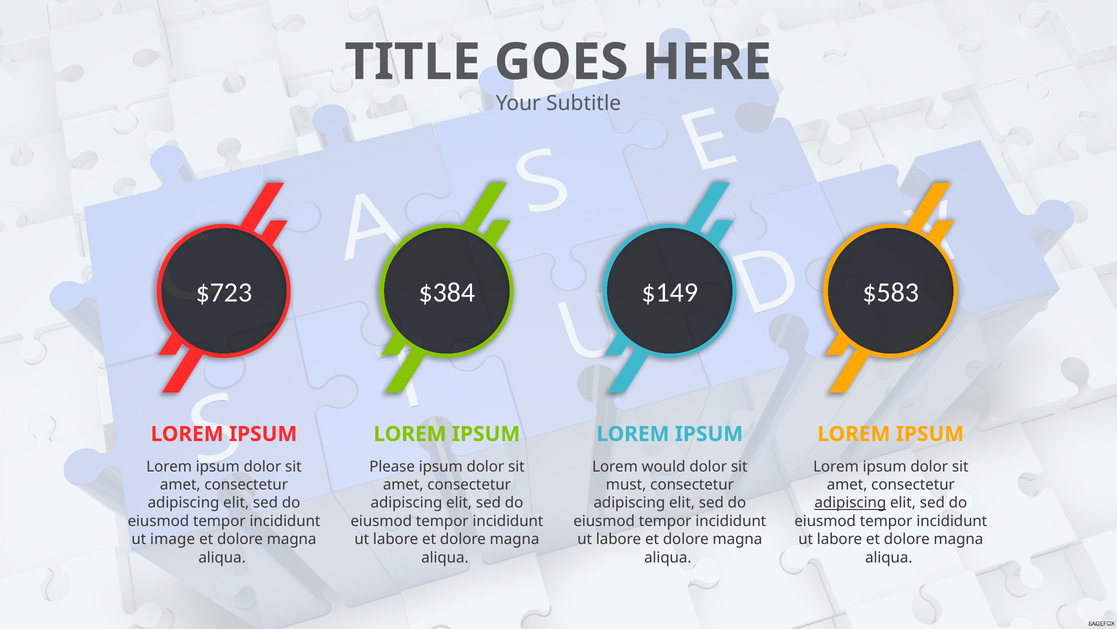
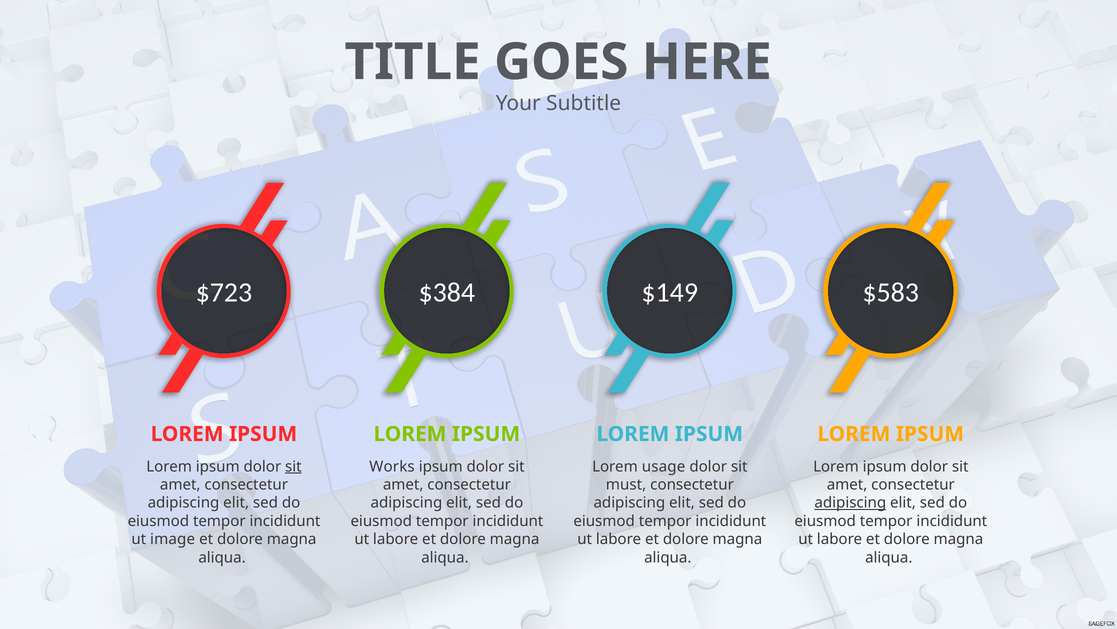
sit at (293, 466) underline: none -> present
Please: Please -> Works
would: would -> usage
